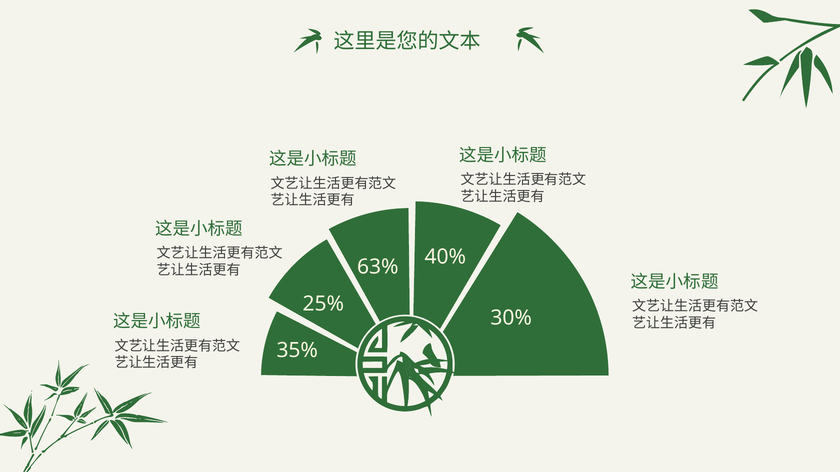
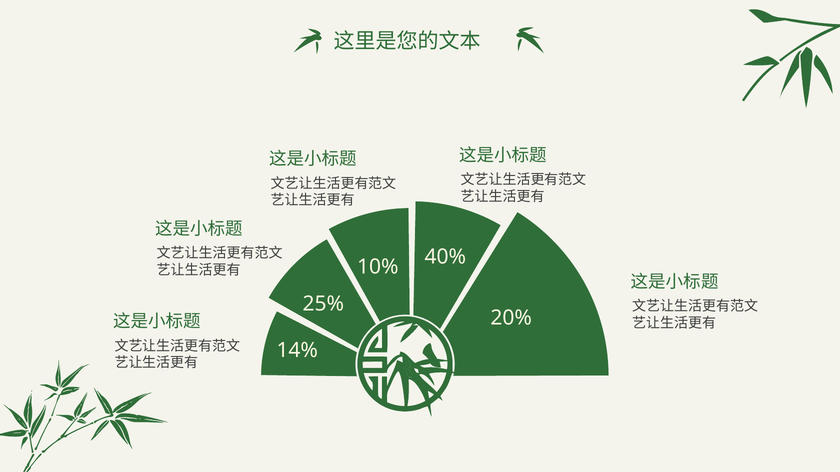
63%: 63% -> 10%
30%: 30% -> 20%
35%: 35% -> 14%
